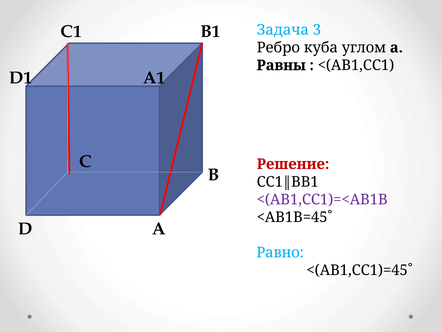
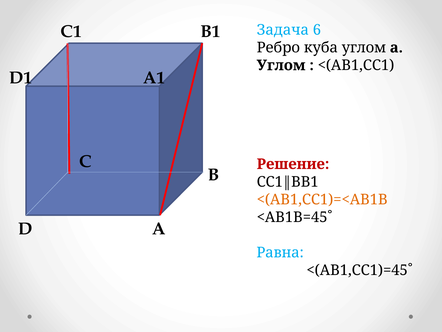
3: 3 -> 6
Равны at (281, 65): Равны -> Углом
<(АВ1,СС1)=<АВ1В colour: purple -> orange
Равно: Равно -> Равна
